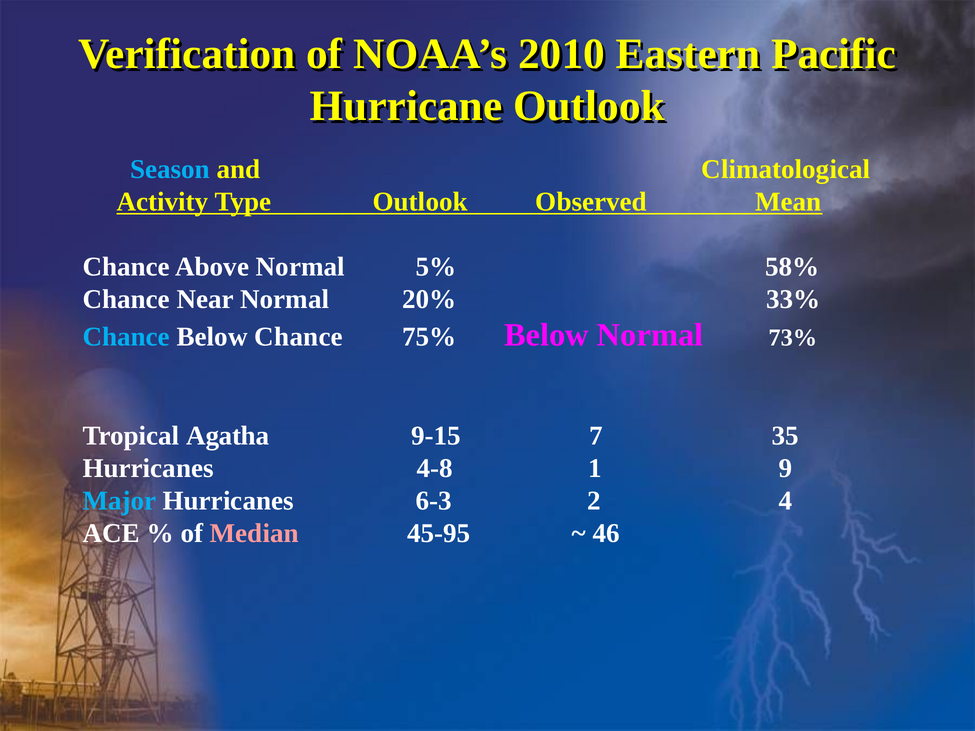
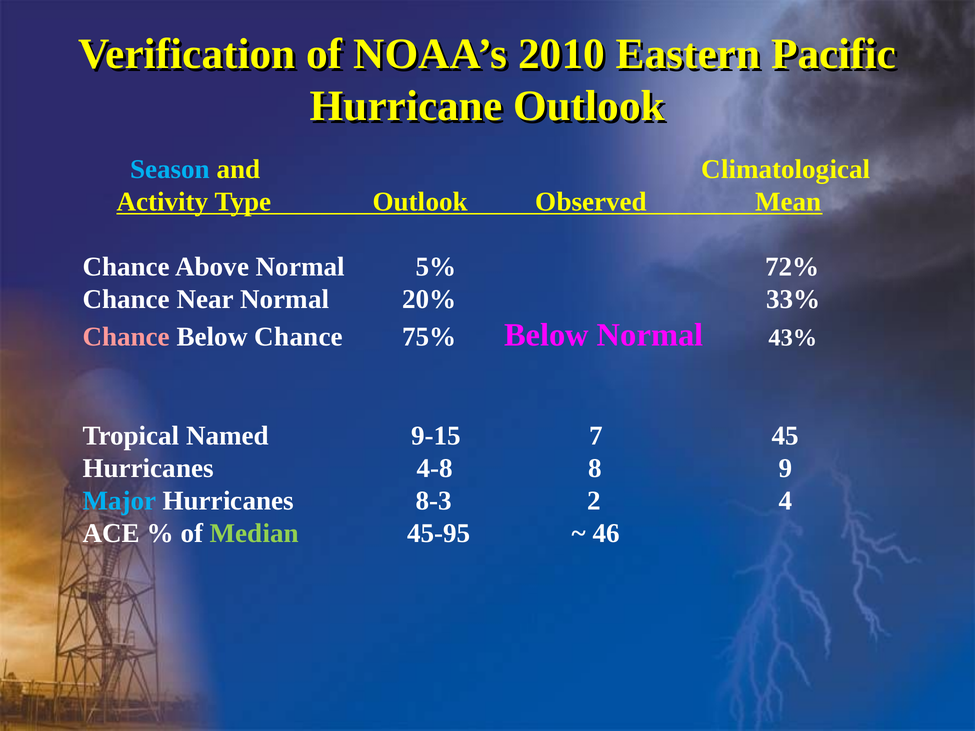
58%: 58% -> 72%
Chance at (126, 337) colour: light blue -> pink
73%: 73% -> 43%
Agatha: Agatha -> Named
35: 35 -> 45
1: 1 -> 8
6-3: 6-3 -> 8-3
Median colour: pink -> light green
